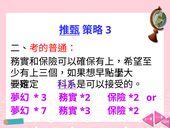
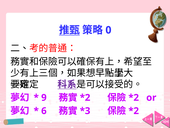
3 at (108, 30): 3 -> 0
3 at (44, 97): 3 -> 9
7: 7 -> 6
